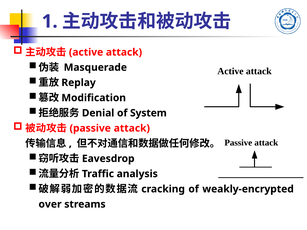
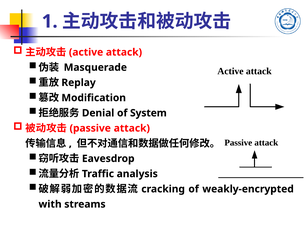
over: over -> with
